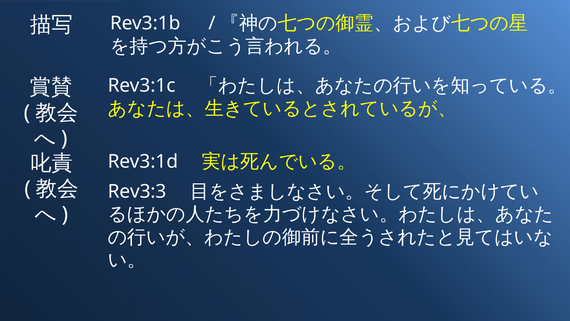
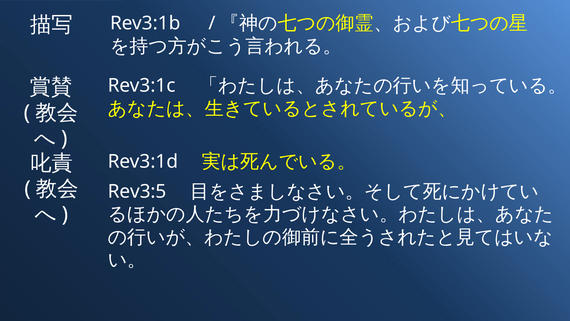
Rev3:3: Rev3:3 -> Rev3:5
